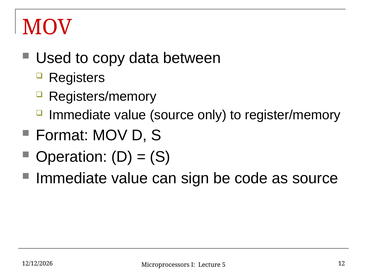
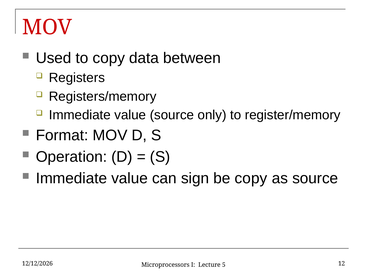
be code: code -> copy
